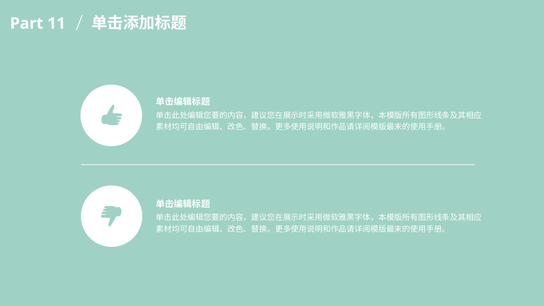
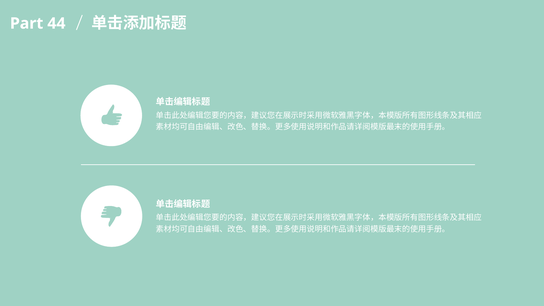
11: 11 -> 44
